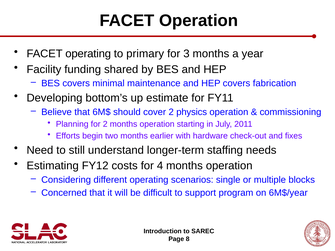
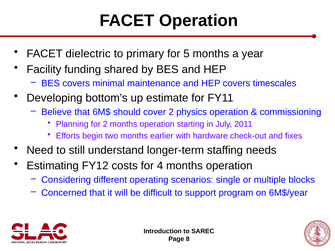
FACET operating: operating -> dielectric
3: 3 -> 5
fabrication: fabrication -> timescales
